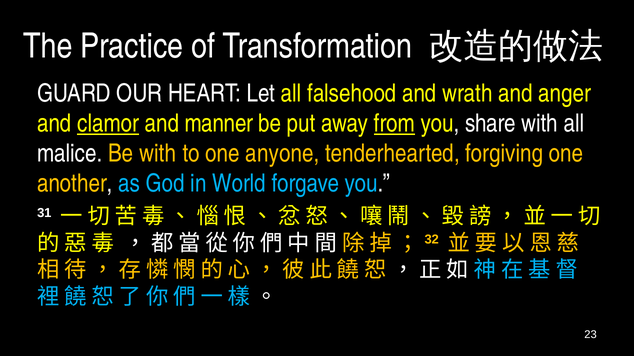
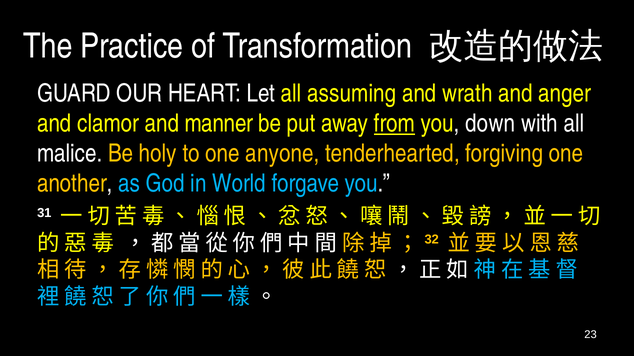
falsehood: falsehood -> assuming
clamor underline: present -> none
share: share -> down
Be with: with -> holy
